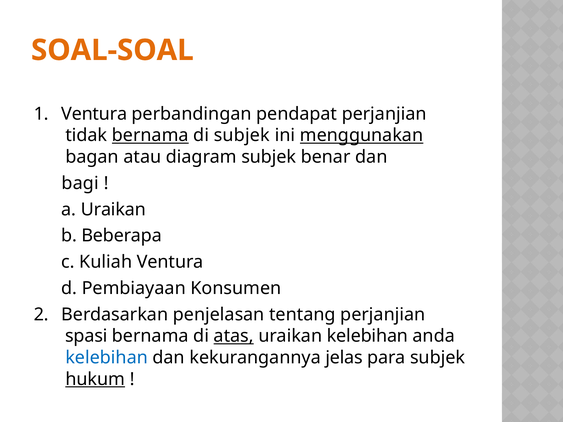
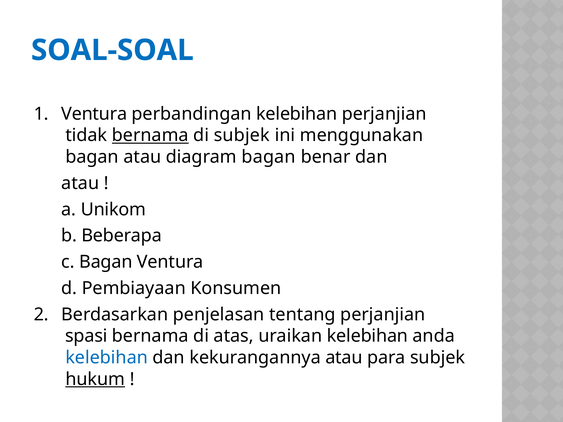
SOAL-SOAL colour: orange -> blue
perbandingan pendapat: pendapat -> kelebihan
menggunakan underline: present -> none
diagram subjek: subjek -> bagan
bagi at (80, 183): bagi -> atau
a Uraikan: Uraikan -> Unikom
c Kuliah: Kuliah -> Bagan
atas underline: present -> none
kekurangannya jelas: jelas -> atau
